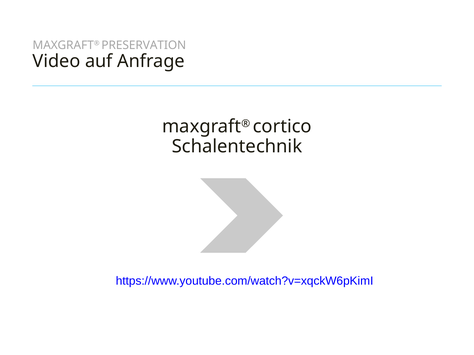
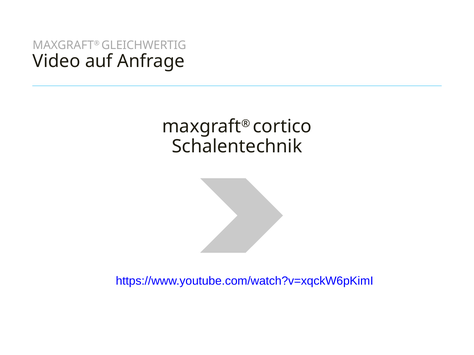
PRESERVATION: PRESERVATION -> GLEICHWERTIG
